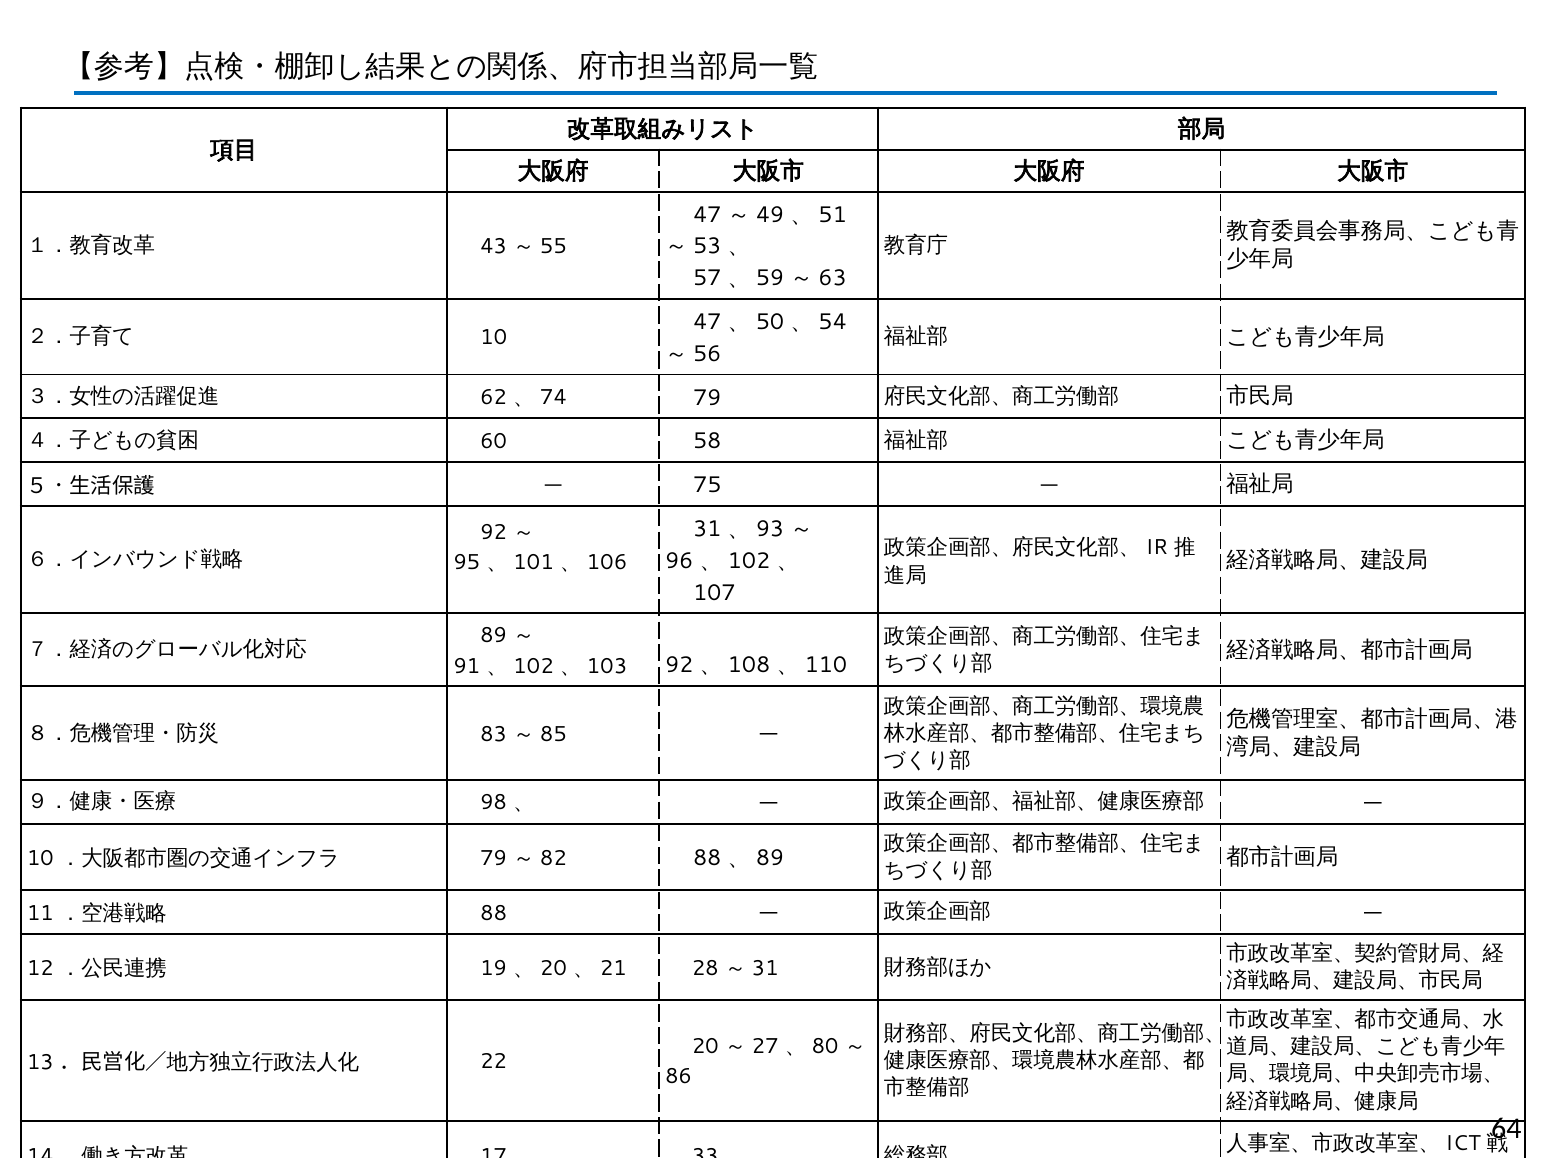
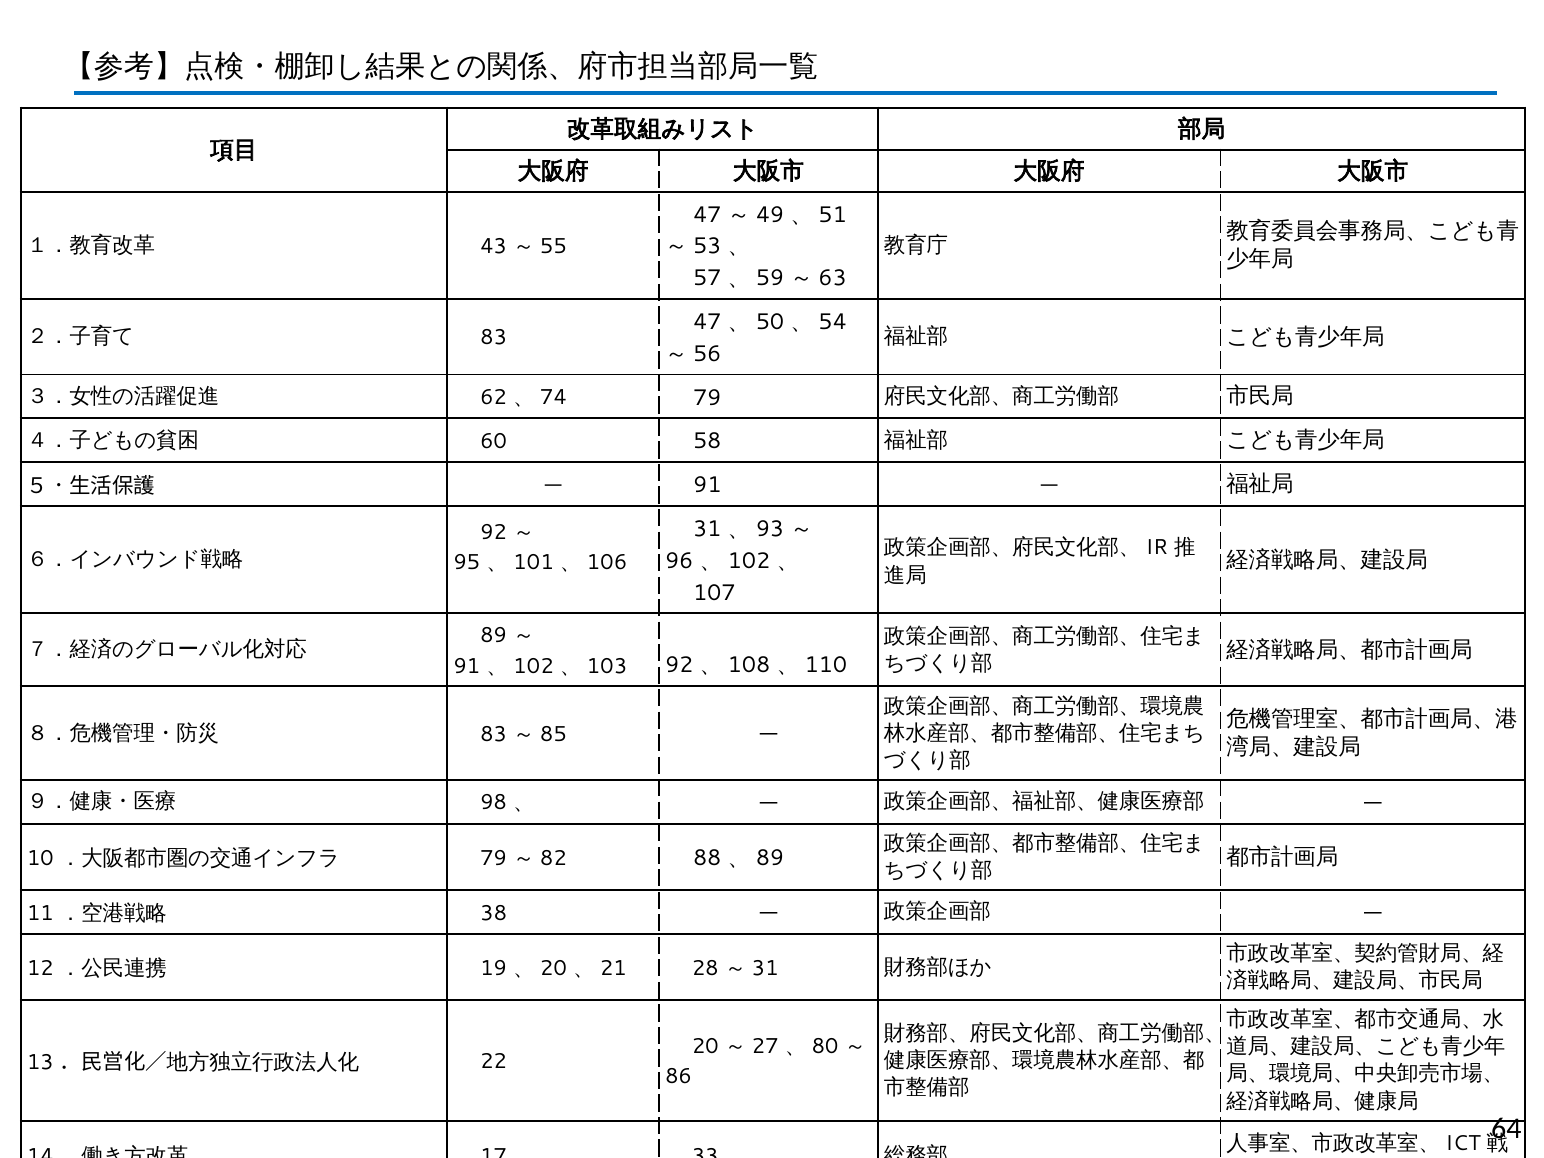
10 at (494, 338): 10 -> 83
75 at (707, 485): 75 -> 91
88 at (494, 913): 88 -> 38
